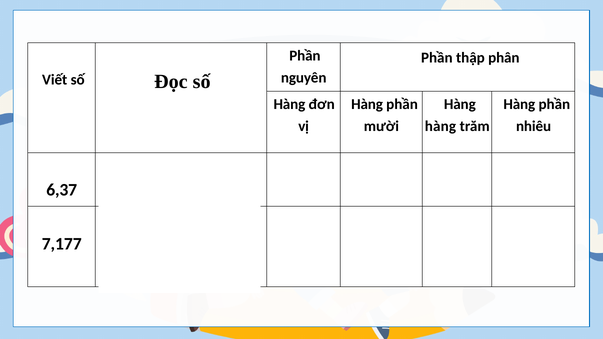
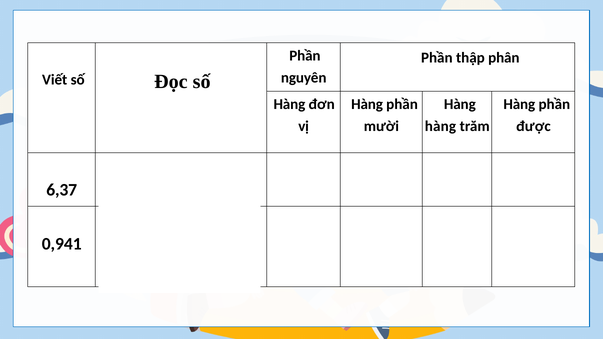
nhiêu: nhiêu -> được
7,177: 7,177 -> 0,941
